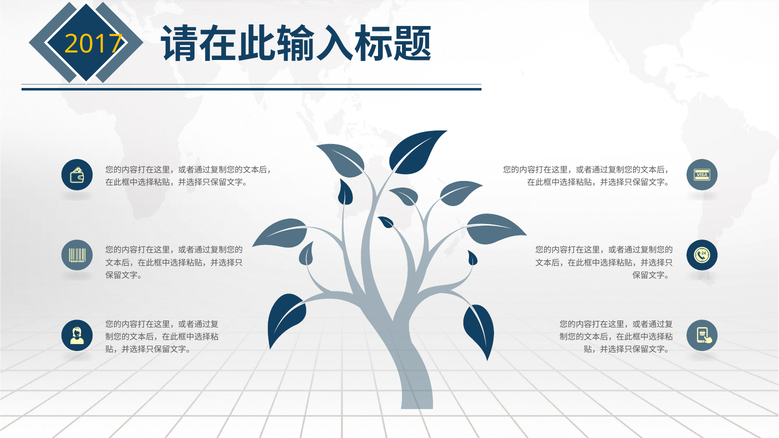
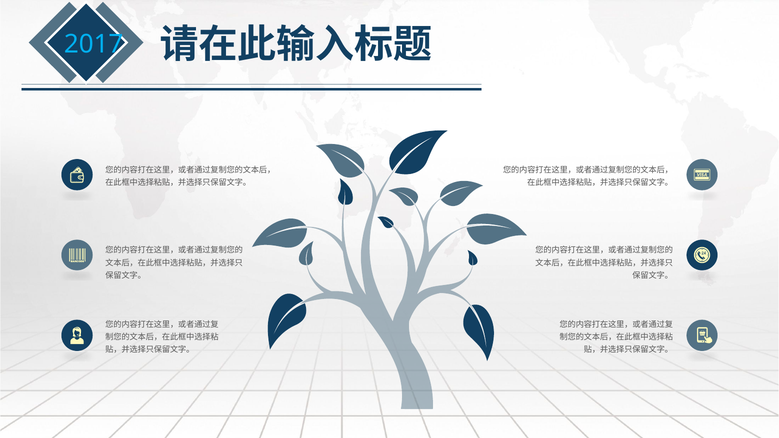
2017 colour: yellow -> light blue
